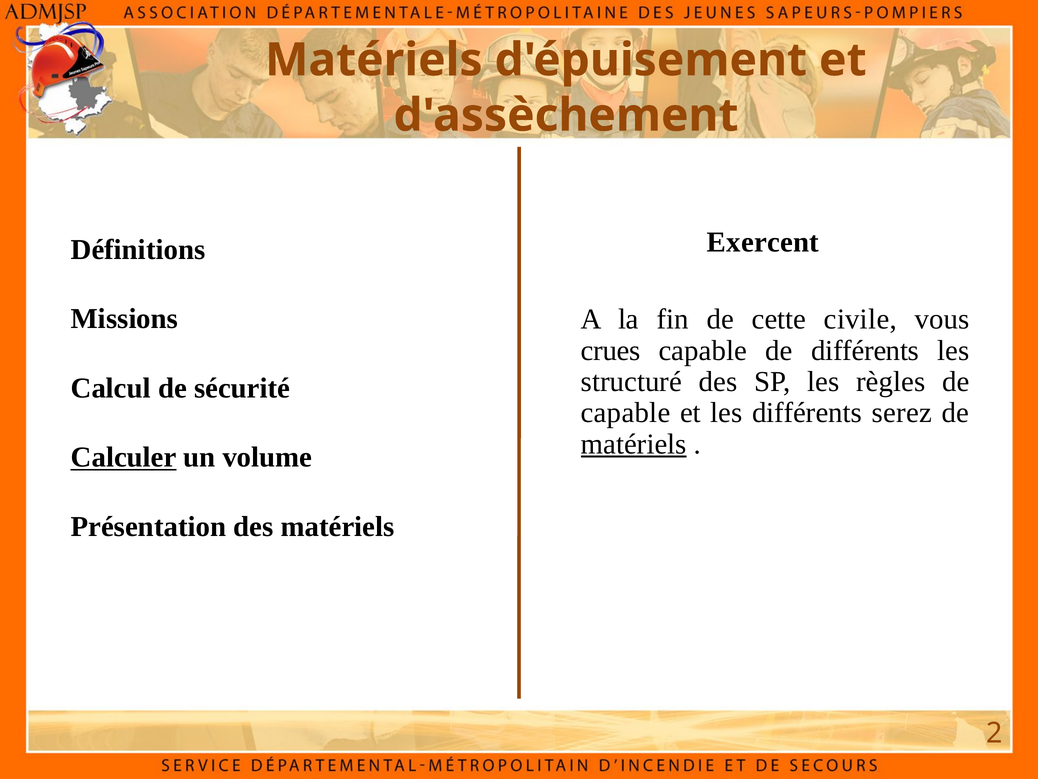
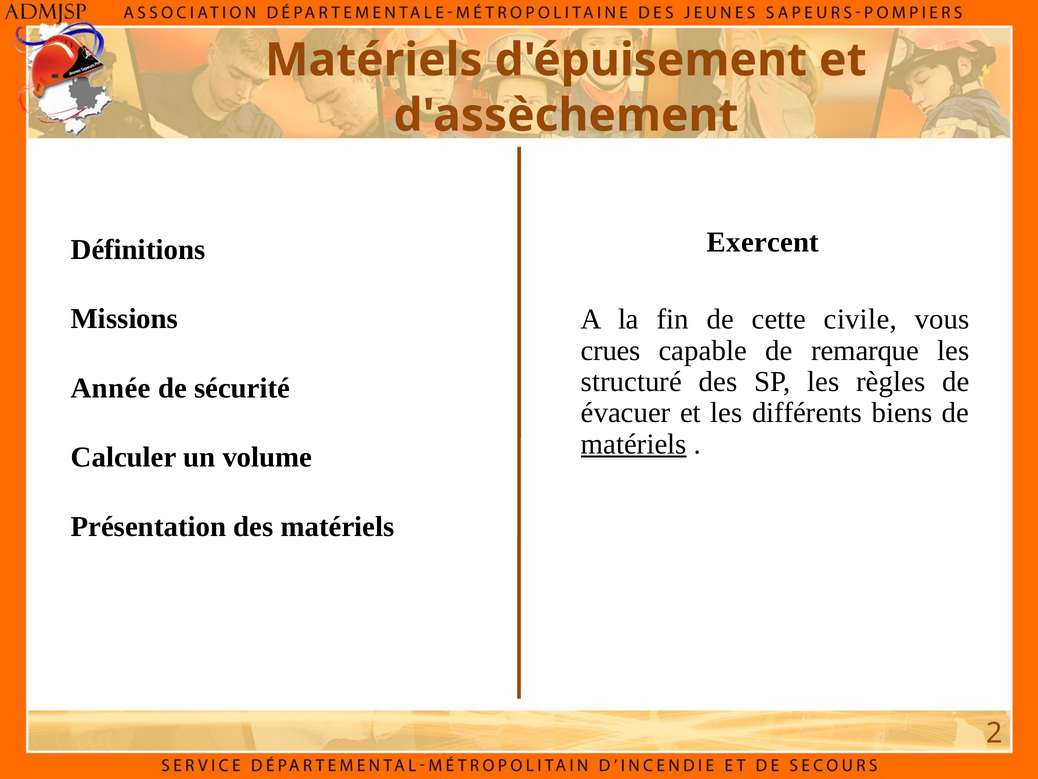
de différents: différents -> remarque
Calcul: Calcul -> Année
capable at (626, 413): capable -> évacuer
serez: serez -> biens
Calculer underline: present -> none
